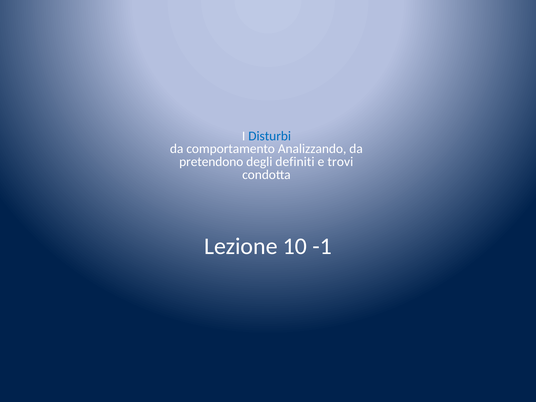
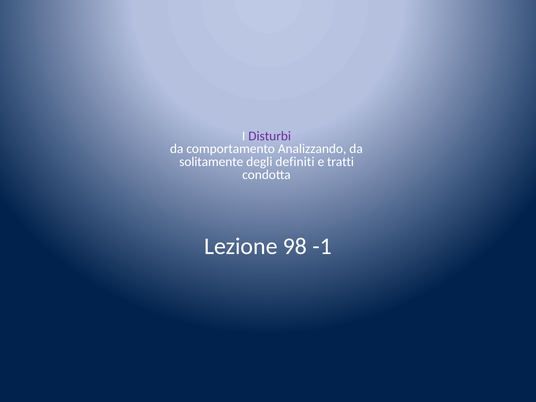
Disturbi colour: blue -> purple
pretendono: pretendono -> solitamente
trovi: trovi -> tratti
10: 10 -> 98
